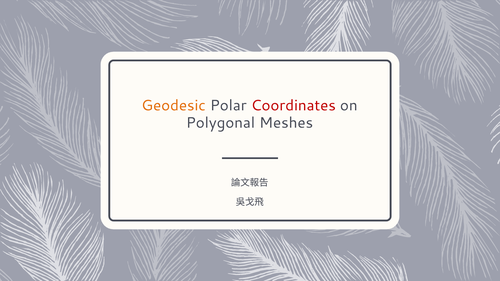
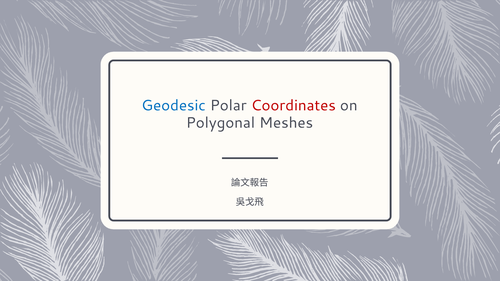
Geodesic colour: orange -> blue
